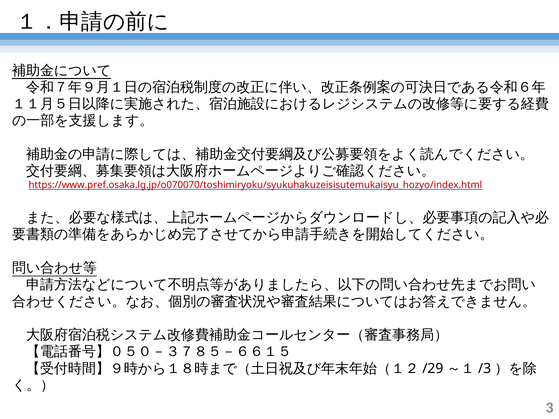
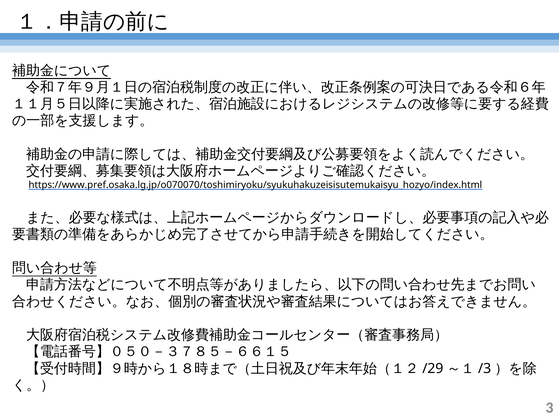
https://www.pref.osaka.lg.jp/o070070/toshimiryoku/syukuhakuzeisisutemukaisyu_hozyo/index.html colour: red -> black
